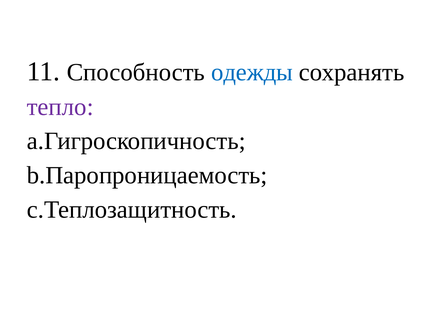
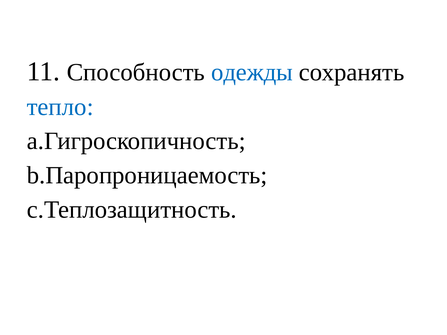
тепло colour: purple -> blue
